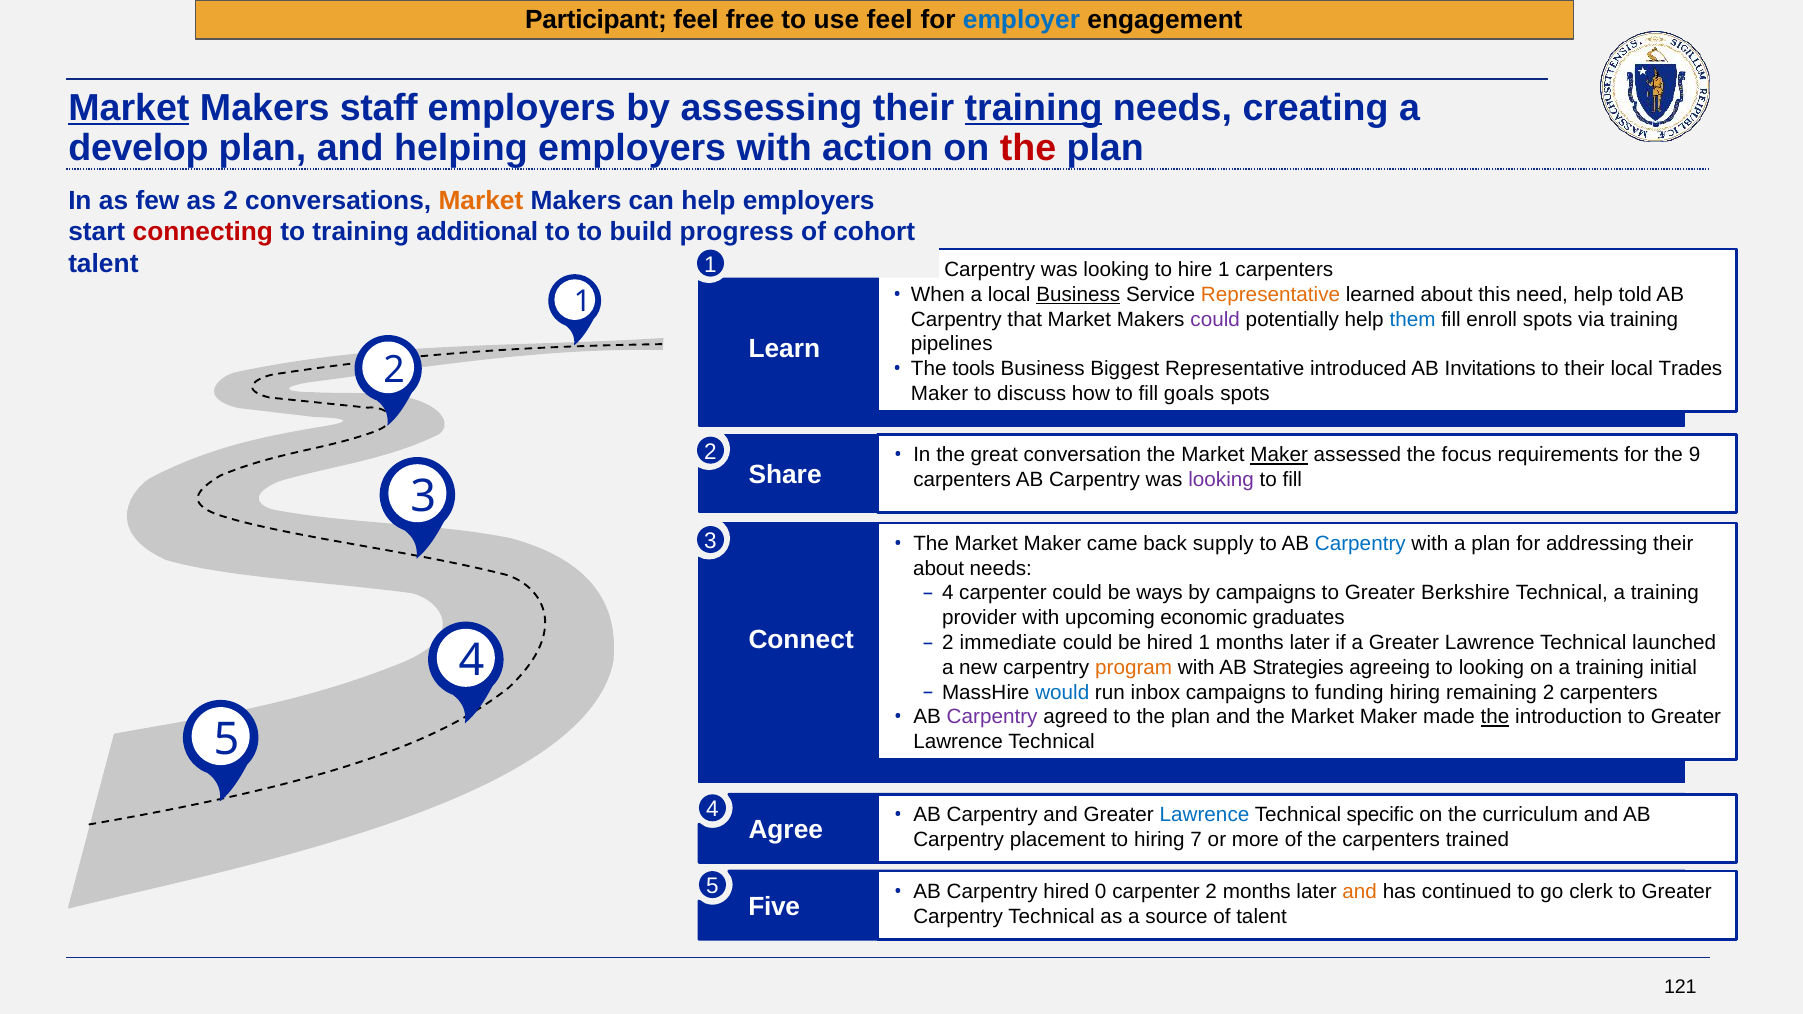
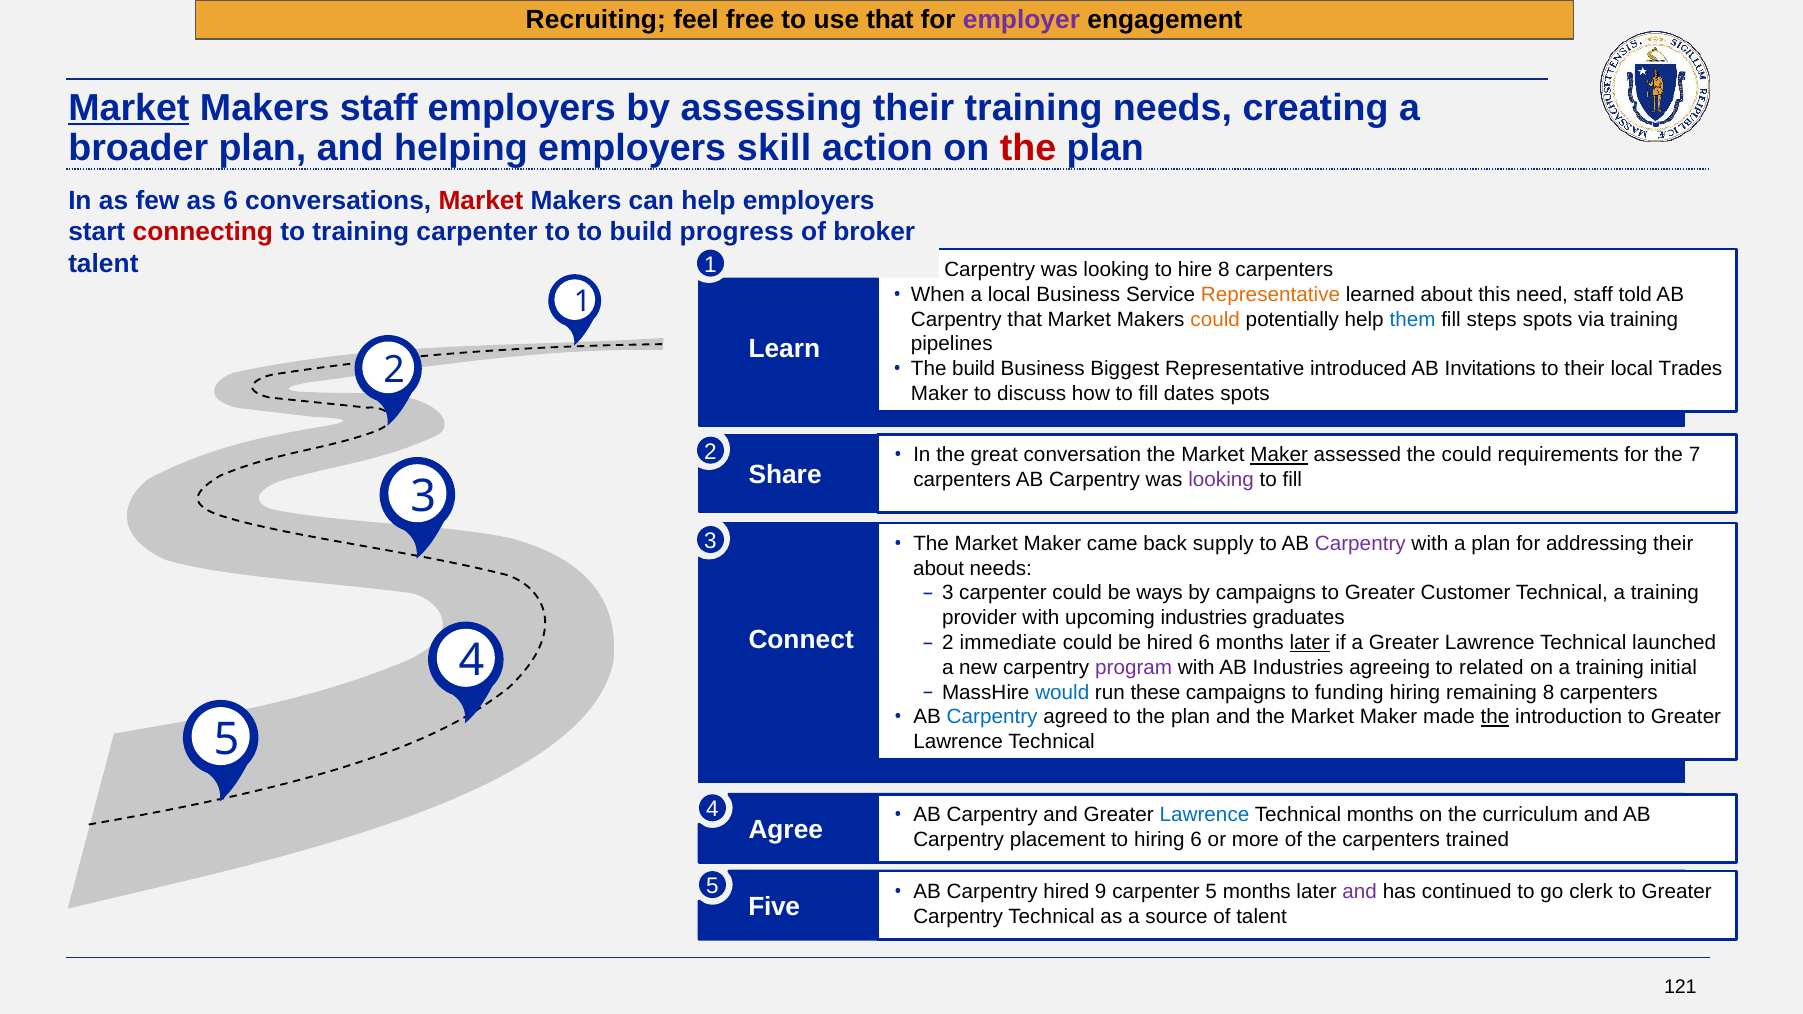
Participant: Participant -> Recruiting
use feel: feel -> that
employer colour: blue -> purple
training at (1034, 108) underline: present -> none
develop: develop -> broader
employers with: with -> skill
as 2: 2 -> 6
Market at (481, 201) colour: orange -> red
training additional: additional -> carpenter
cohort: cohort -> broker
hire 1: 1 -> 8
Business at (1078, 295) underline: present -> none
need help: help -> staff
could at (1215, 319) colour: purple -> orange
enroll: enroll -> steps
The tools: tools -> build
goals: goals -> dates
the focus: focus -> could
9: 9 -> 7
Carpentry at (1360, 544) colour: blue -> purple
4 at (948, 593): 4 -> 3
Berkshire: Berkshire -> Customer
upcoming economic: economic -> industries
hired 1: 1 -> 6
later at (1310, 643) underline: none -> present
program colour: orange -> purple
AB Strategies: Strategies -> Industries
to looking: looking -> related
inbox: inbox -> these
remaining 2: 2 -> 8
Carpentry at (992, 717) colour: purple -> blue
Technical specific: specific -> months
hiring 7: 7 -> 6
0: 0 -> 9
carpenter 2: 2 -> 5
and at (1360, 892) colour: orange -> purple
